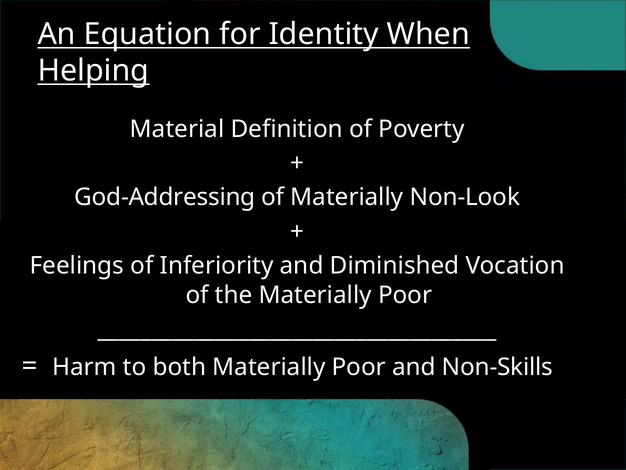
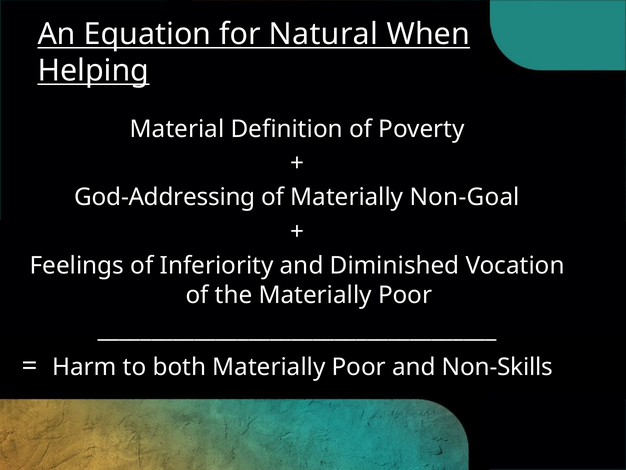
Identity: Identity -> Natural
Non-Look: Non-Look -> Non-Goal
